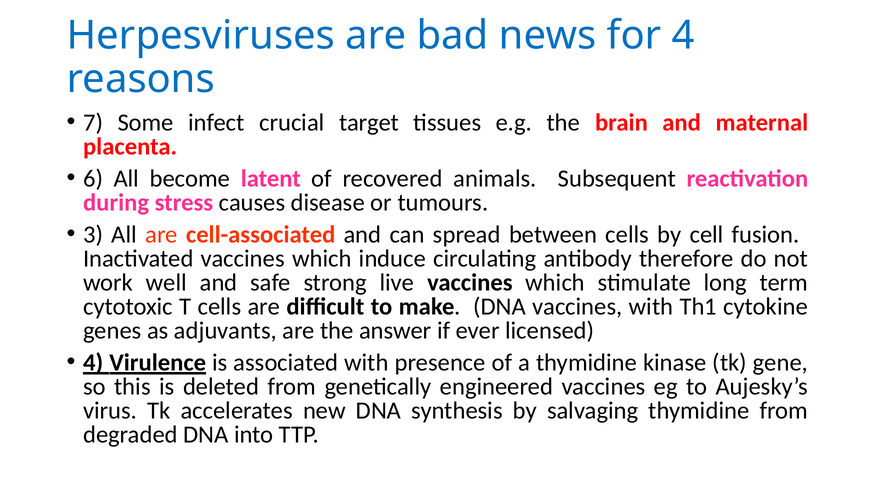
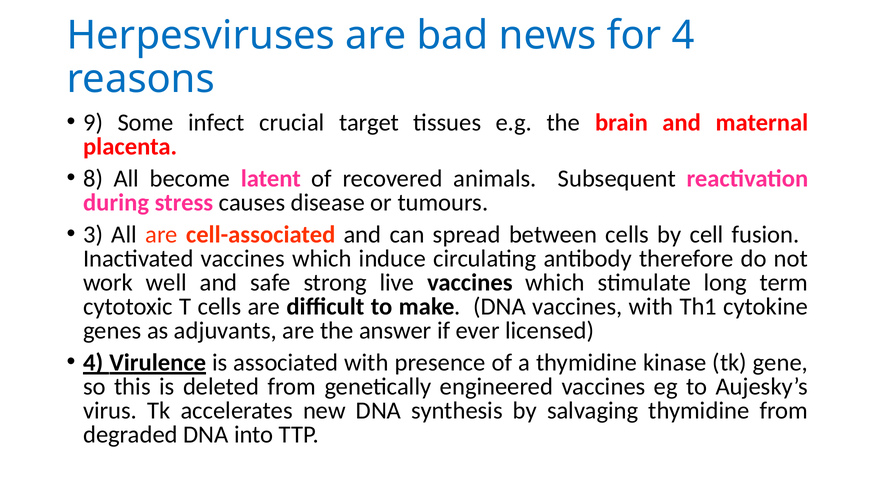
7: 7 -> 9
6: 6 -> 8
